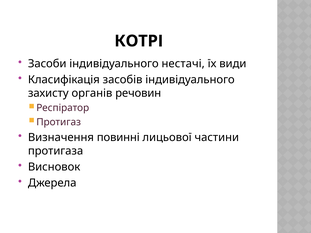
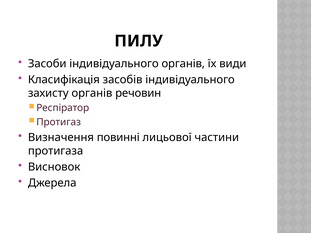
КОТРІ: КОТРІ -> ПИЛУ
індивідуального нестачі: нестачі -> органів
